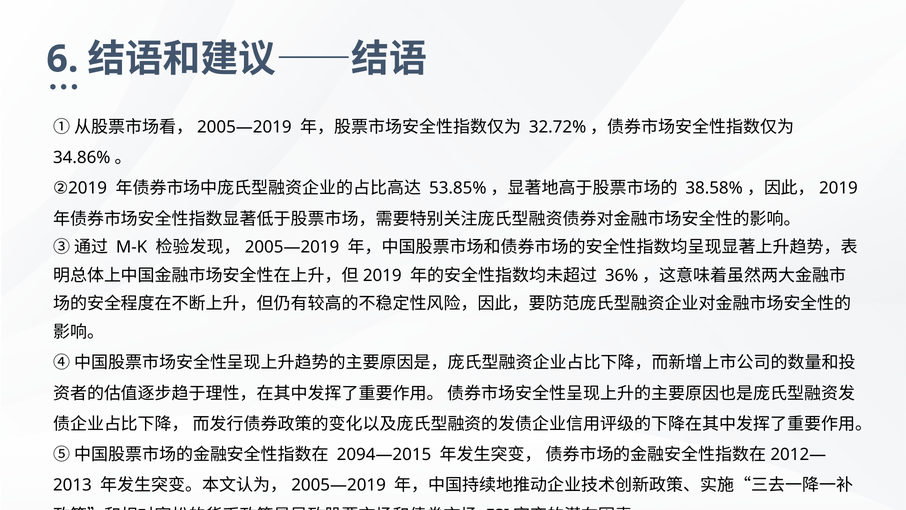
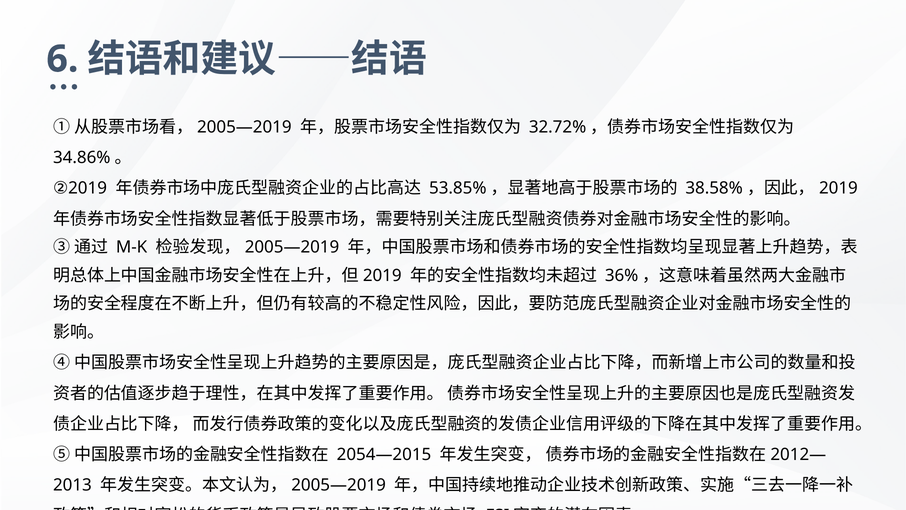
2094—2015: 2094—2015 -> 2054—2015
